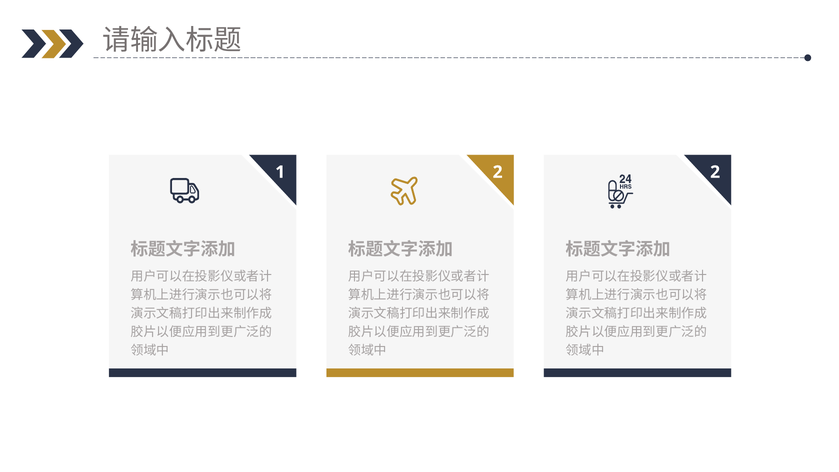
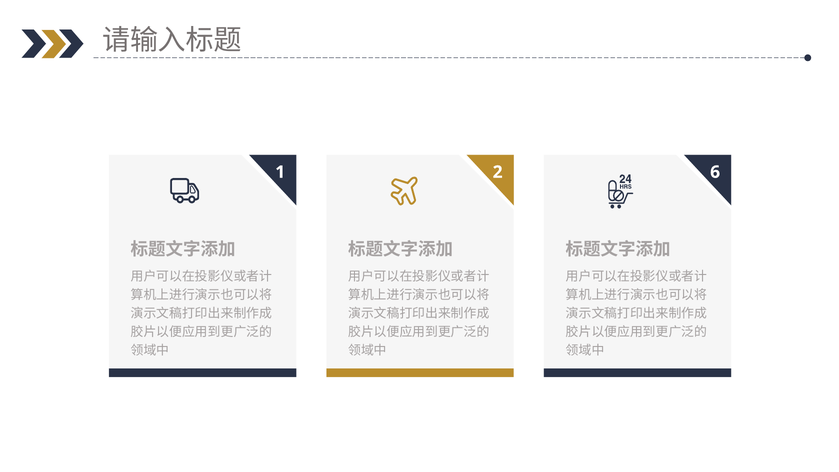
1 2: 2 -> 6
